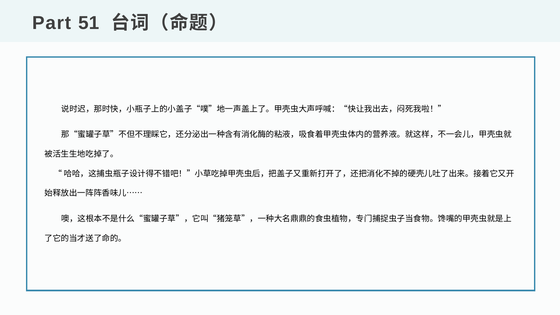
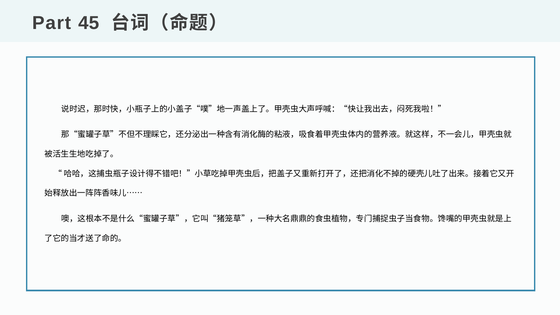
51: 51 -> 45
